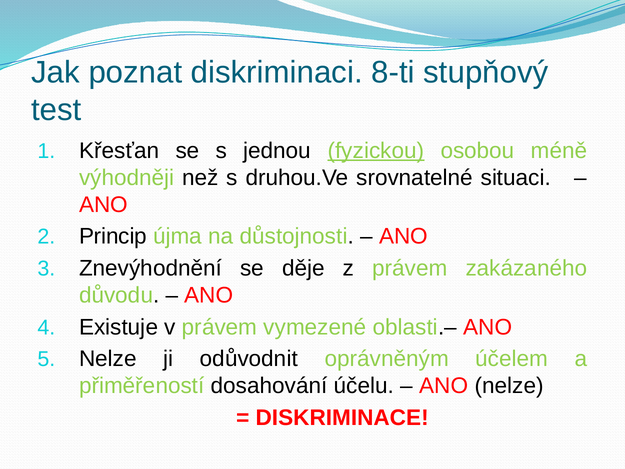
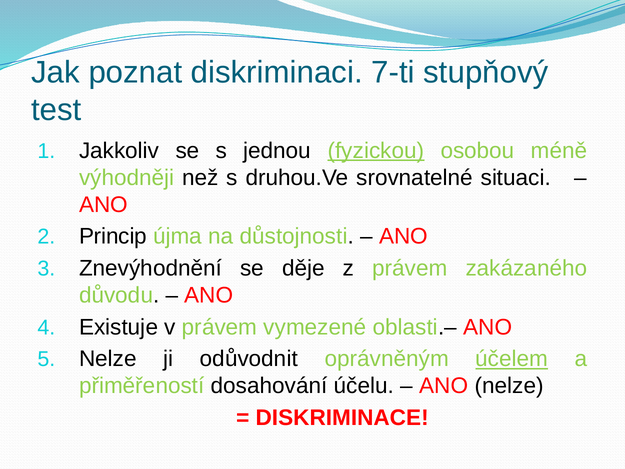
8-ti: 8-ti -> 7-ti
Křesťan: Křesťan -> Jakkoliv
účelem underline: none -> present
